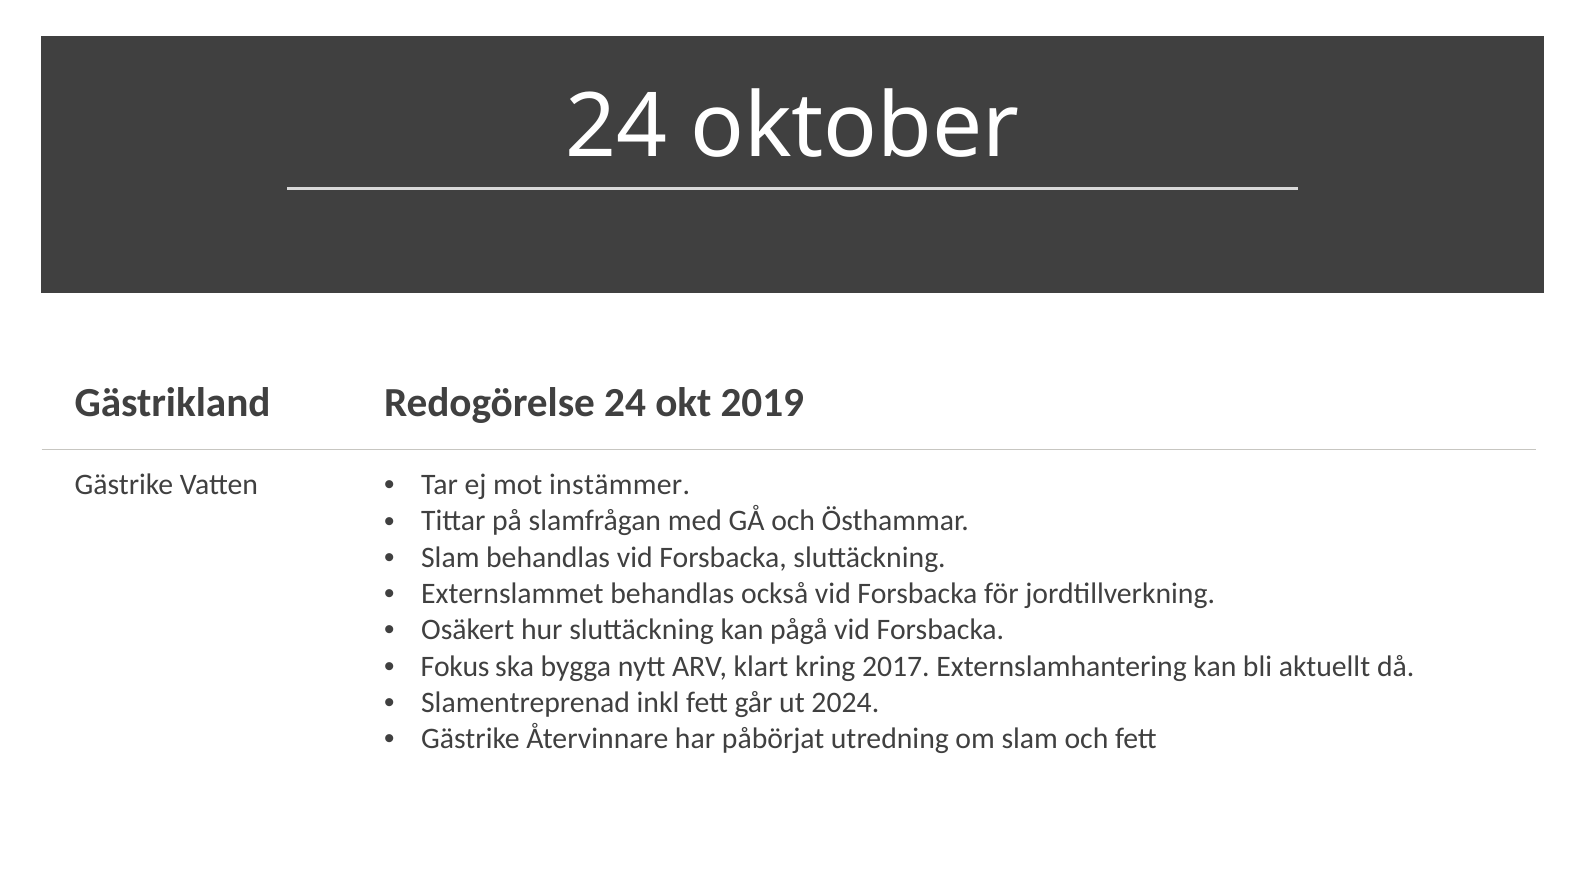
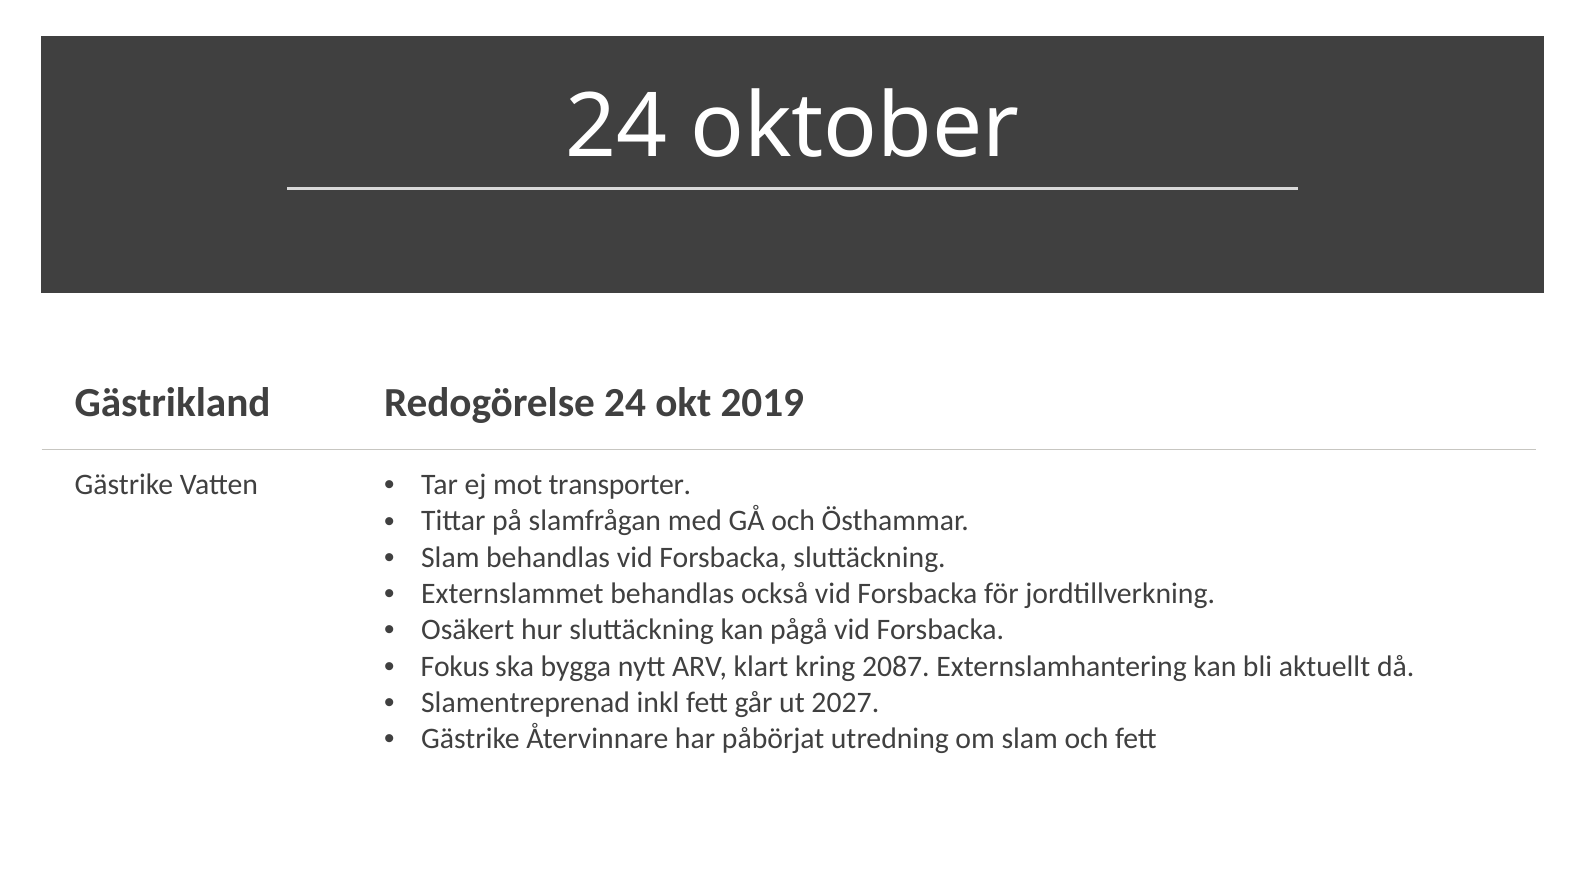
instämmer: instämmer -> transporter
2017: 2017 -> 2087
2024: 2024 -> 2027
